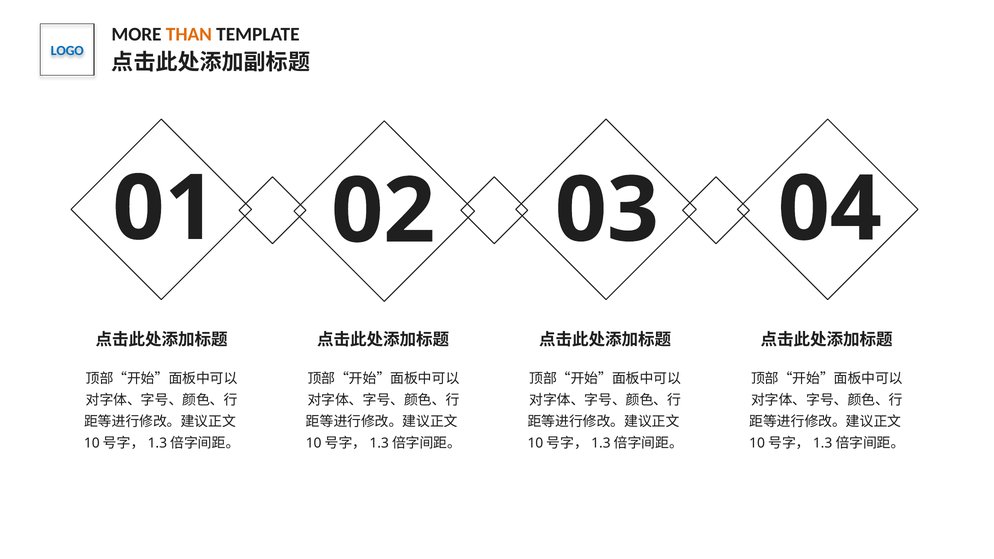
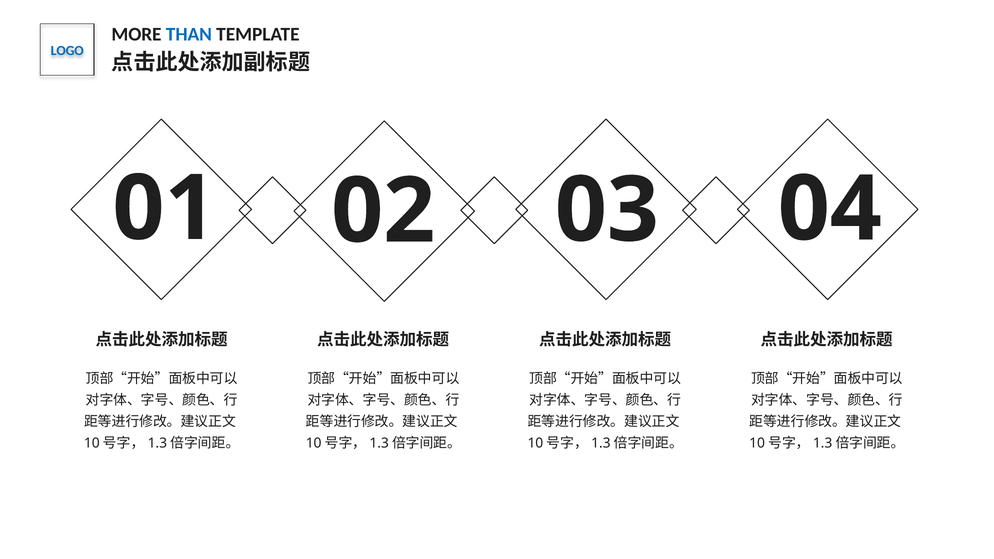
THAN colour: orange -> blue
